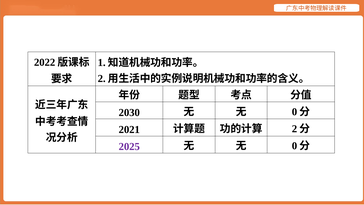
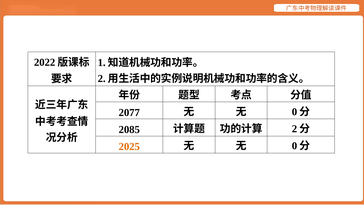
2030: 2030 -> 2077
2021: 2021 -> 2085
2025 colour: purple -> orange
